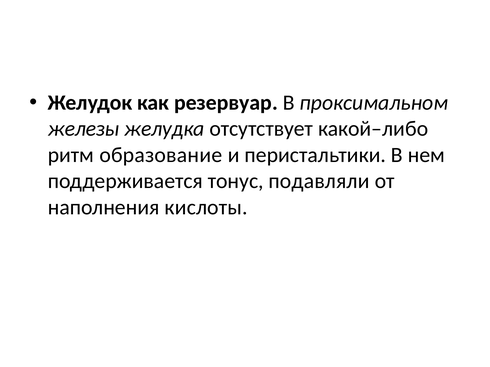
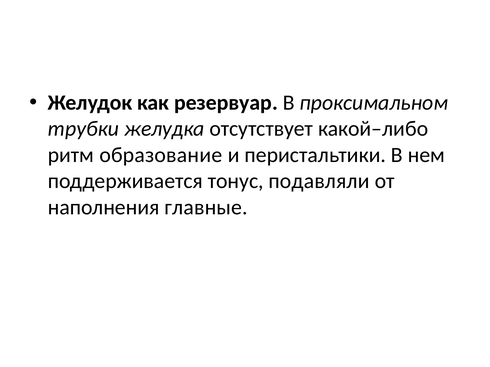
железы: железы -> трубки
кислоты: кислоты -> главные
